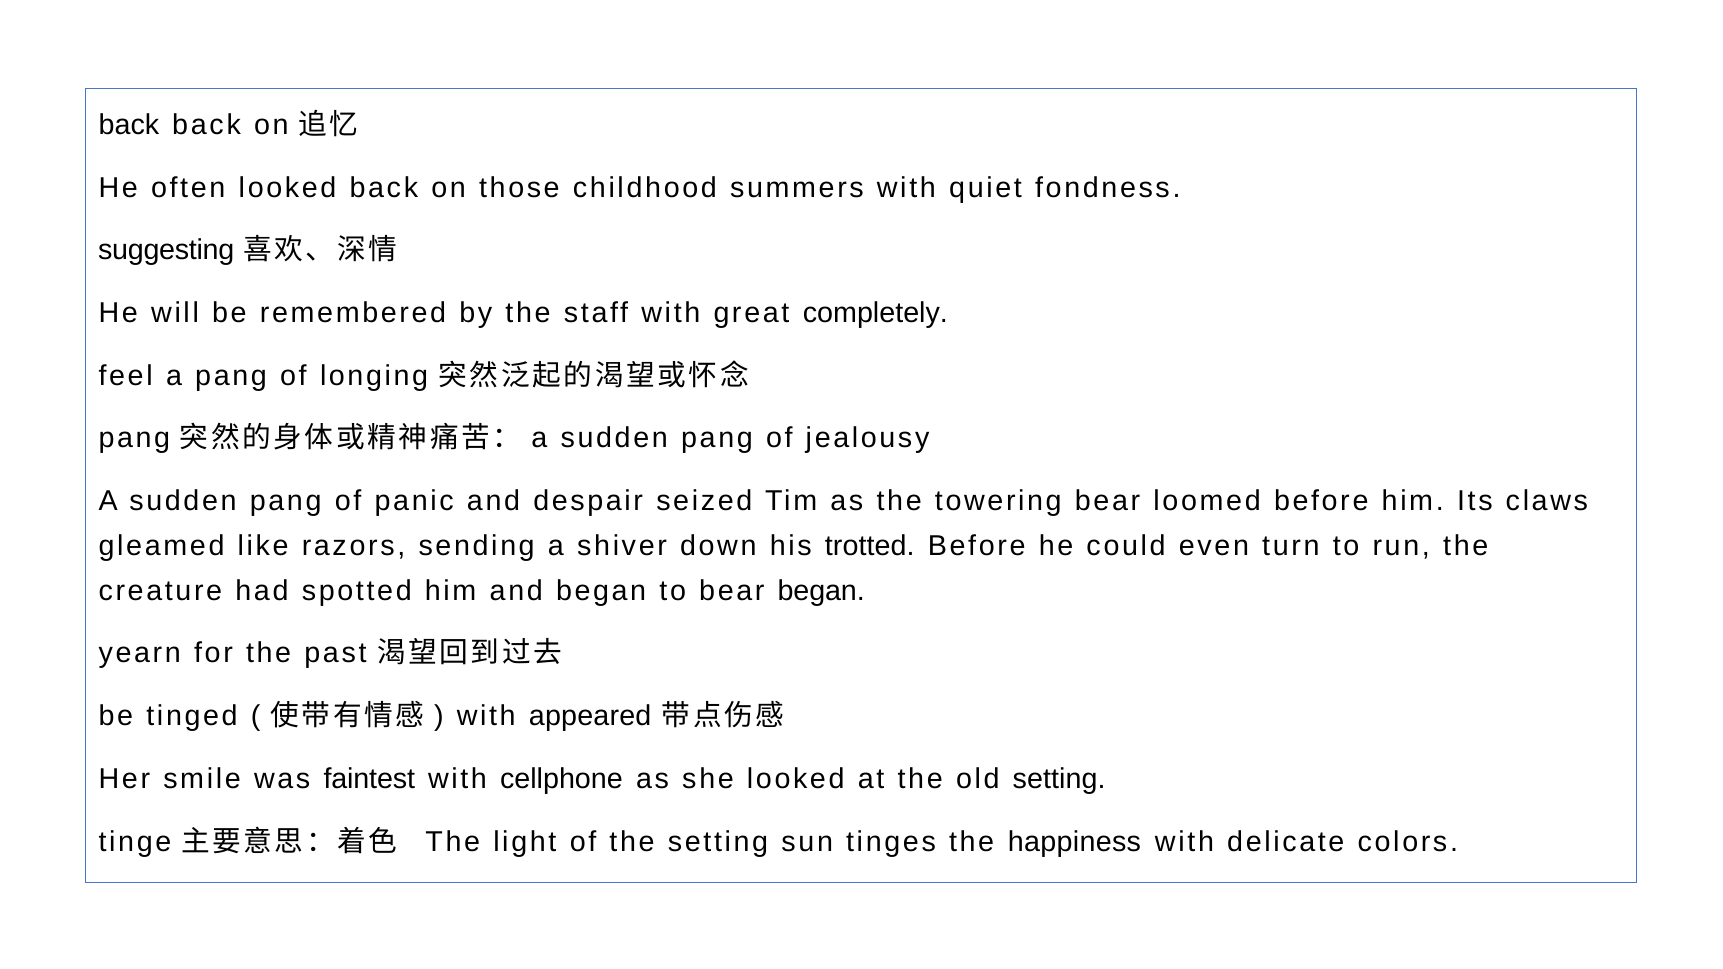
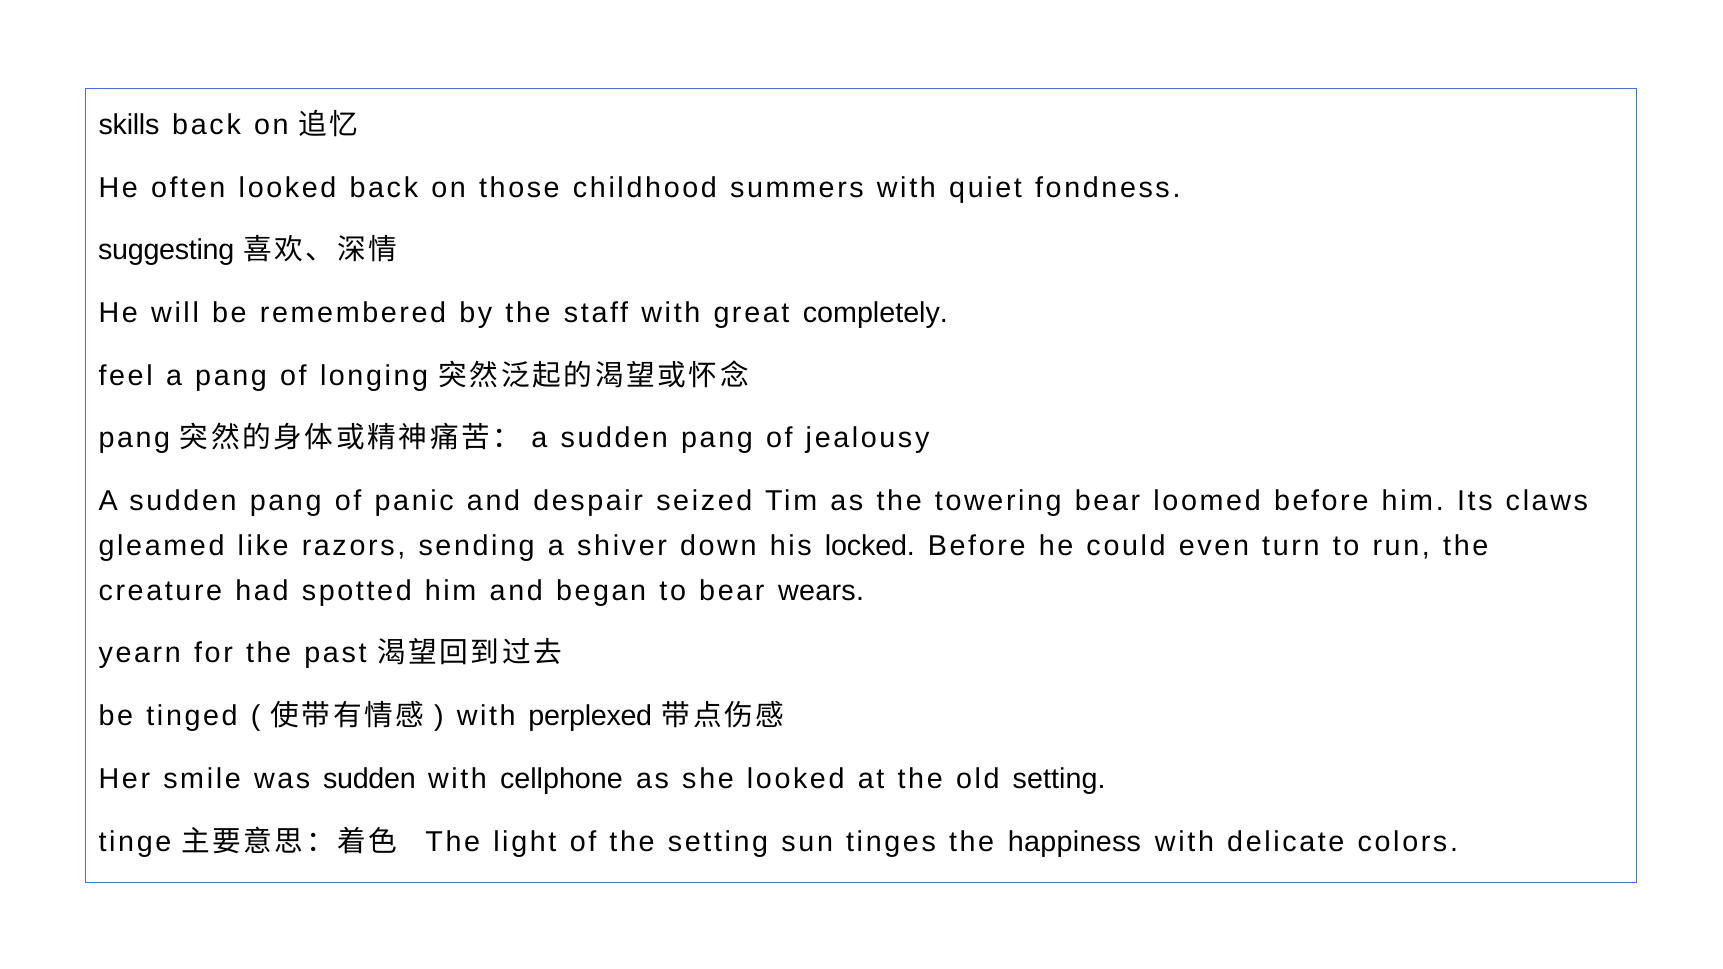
back at (129, 125): back -> skills
trotted: trotted -> locked
bear began: began -> wears
appeared: appeared -> perplexed
was faintest: faintest -> sudden
